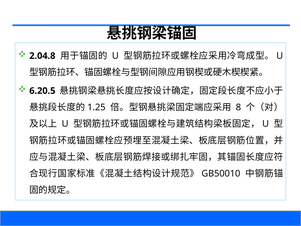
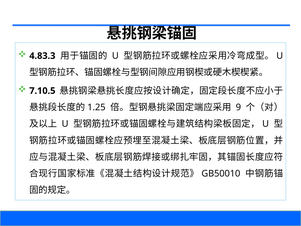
2.04.8: 2.04.8 -> 4.83.3
6.20.5: 6.20.5 -> 7.10.5
8: 8 -> 9
